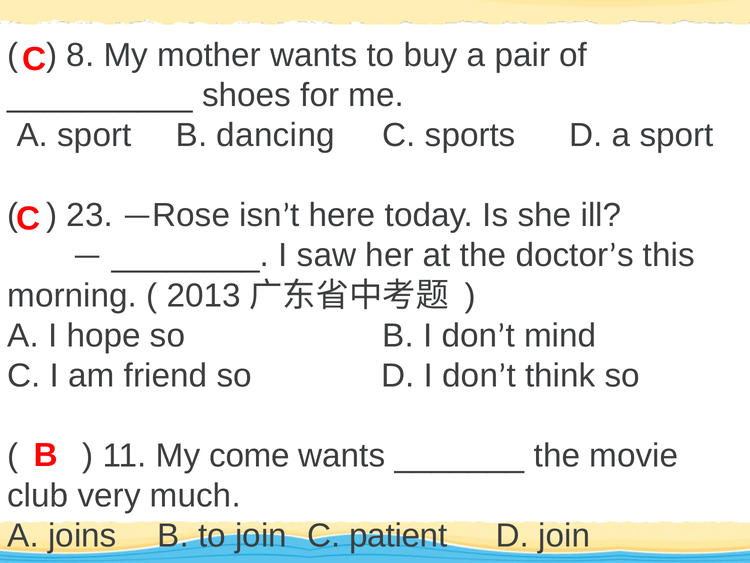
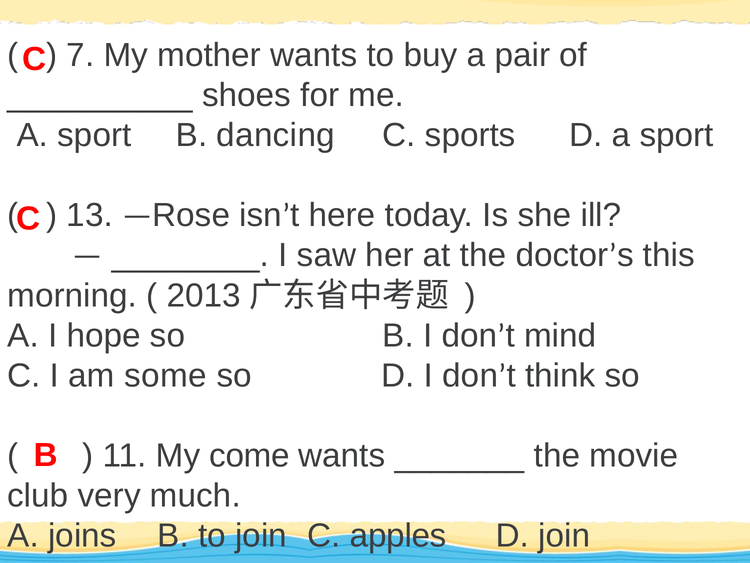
8: 8 -> 7
23: 23 -> 13
friend: friend -> some
patient: patient -> apples
